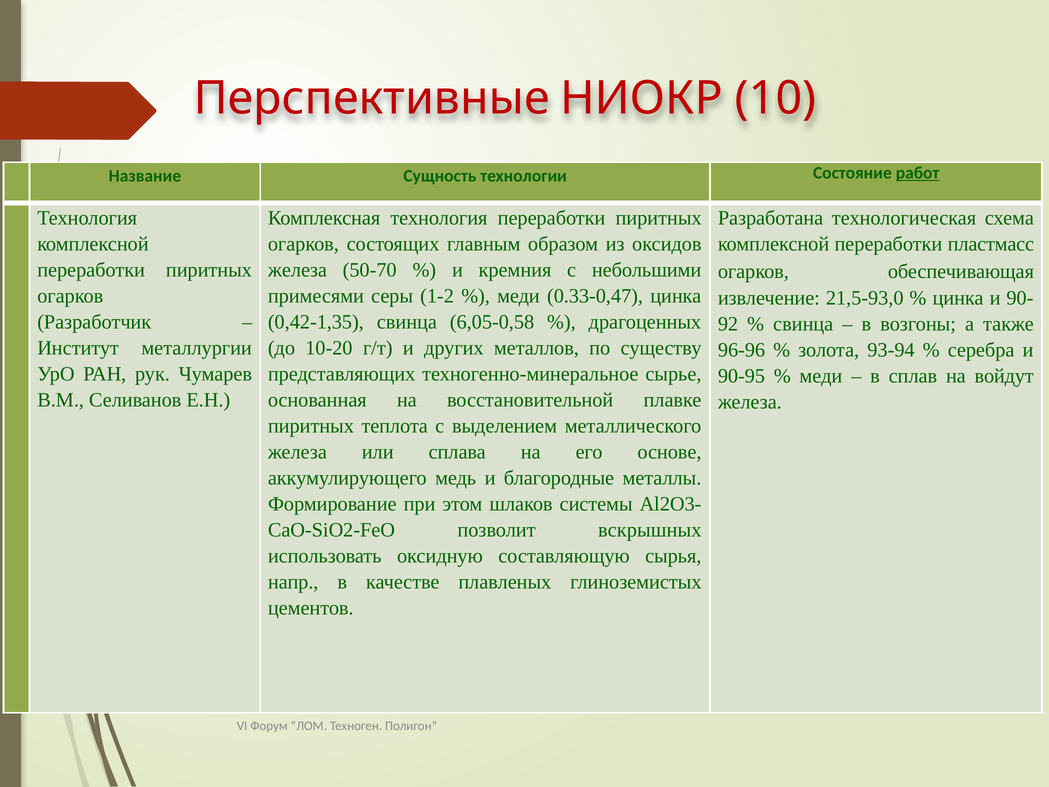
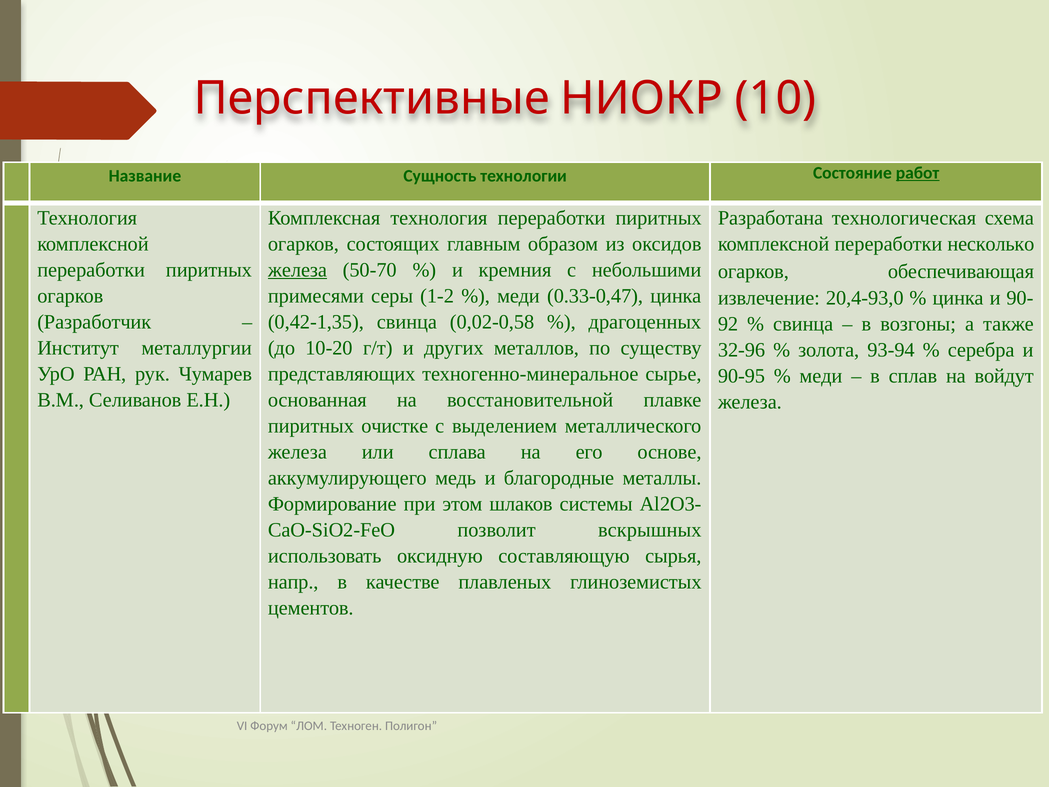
пластмасс: пластмасс -> несколько
железа at (297, 270) underline: none -> present
21,5-93,0: 21,5-93,0 -> 20,4-93,0
6,05-0,58: 6,05-0,58 -> 0,02-0,58
96-96: 96-96 -> 32-96
теплота: теплота -> очистке
